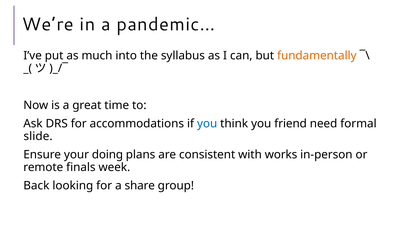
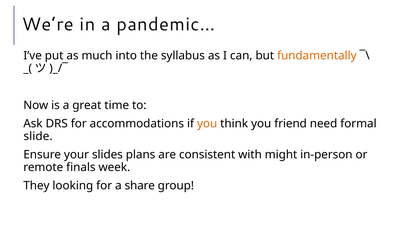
you at (207, 124) colour: blue -> orange
doing: doing -> slides
works: works -> might
Back: Back -> They
